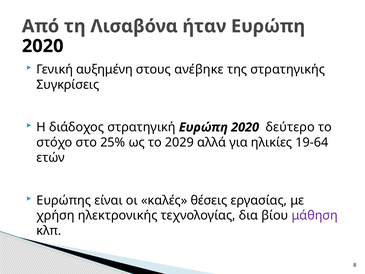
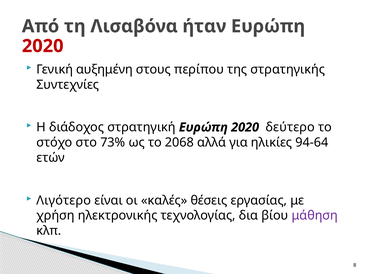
2020 at (43, 46) colour: black -> red
ανέβηκε: ανέβηκε -> περίπου
Συγκρίσεις: Συγκρίσεις -> Συντεχνίες
25%: 25% -> 73%
2029: 2029 -> 2068
19-64: 19-64 -> 94-64
Ευρώπης: Ευρώπης -> Λιγότερο
